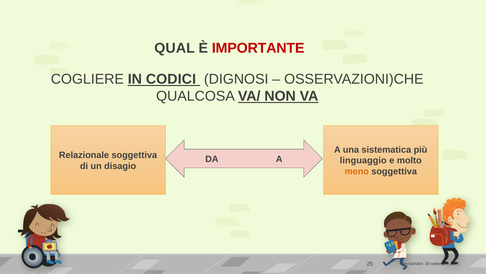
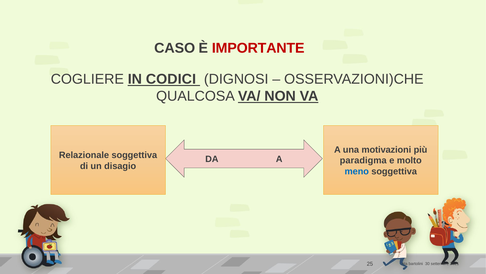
QUAL: QUAL -> CASO
sistematica: sistematica -> motivazioni
linguaggio: linguaggio -> paradigma
meno colour: orange -> blue
